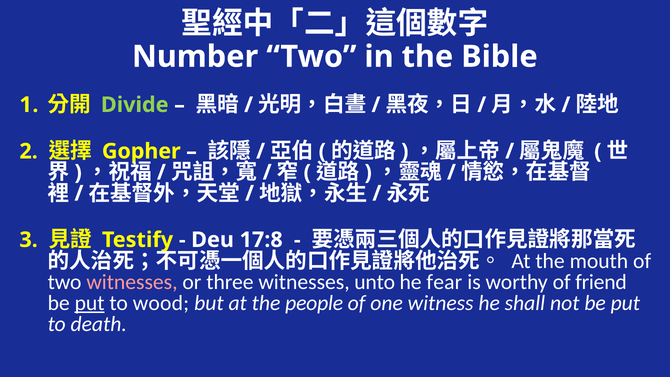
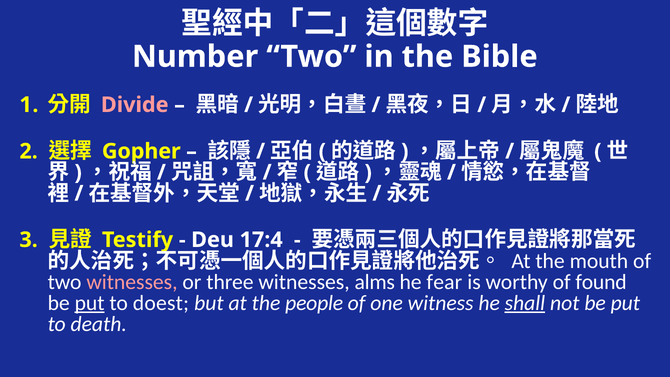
Divide colour: light green -> pink
17:8: 17:8 -> 17:4
unto: unto -> alms
friend: friend -> found
wood: wood -> doest
shall underline: none -> present
